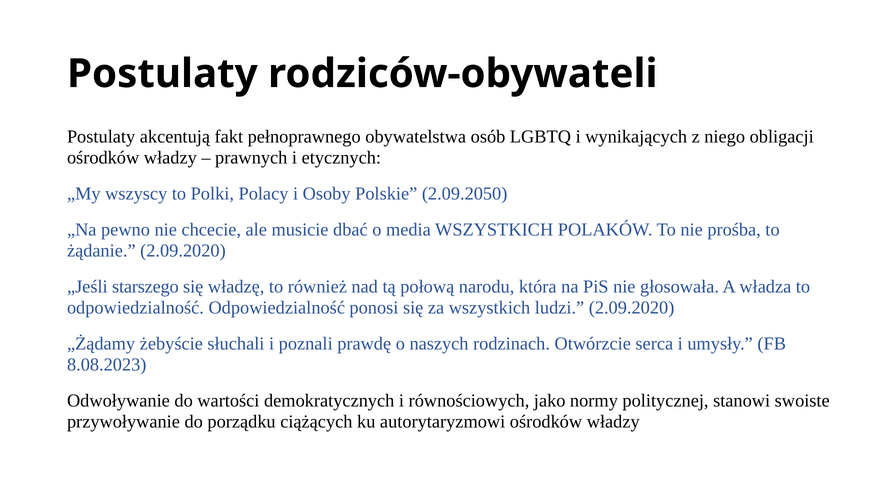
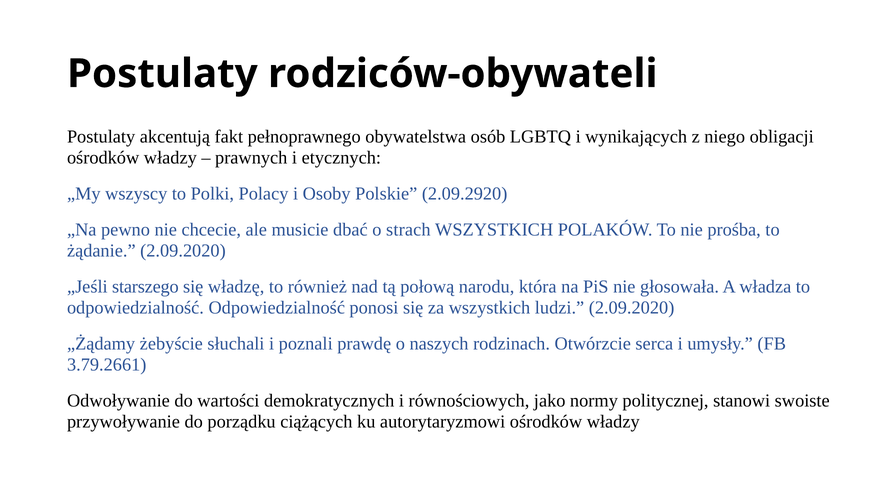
2.09.2050: 2.09.2050 -> 2.09.2920
media: media -> strach
8.08.2023: 8.08.2023 -> 3.79.2661
